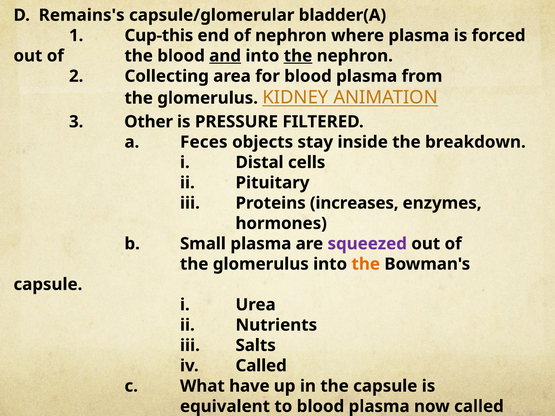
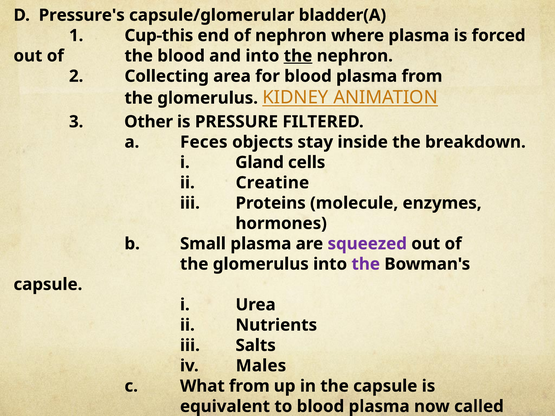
Remains's: Remains's -> Pressure's
and underline: present -> none
Distal: Distal -> Gland
Pituitary: Pituitary -> Creatine
increases: increases -> molecule
the at (366, 264) colour: orange -> purple
iv Called: Called -> Males
What have: have -> from
